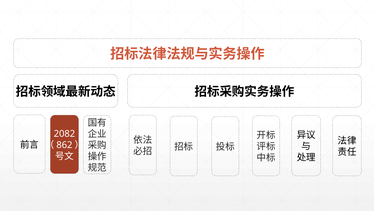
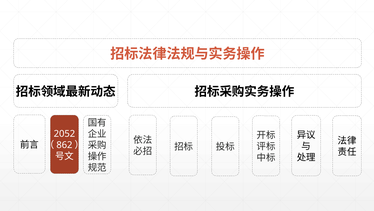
2082: 2082 -> 2052
